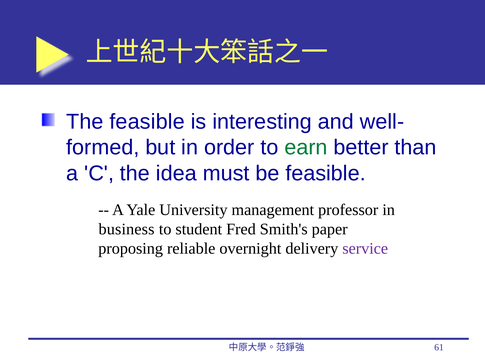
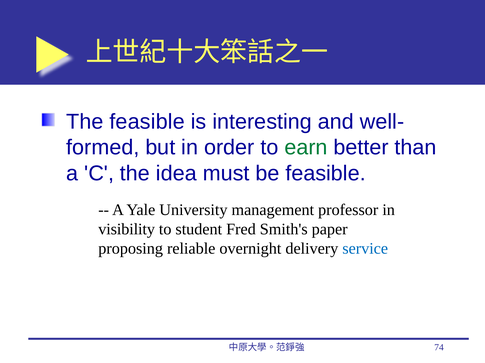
business: business -> visibility
service colour: purple -> blue
61: 61 -> 74
